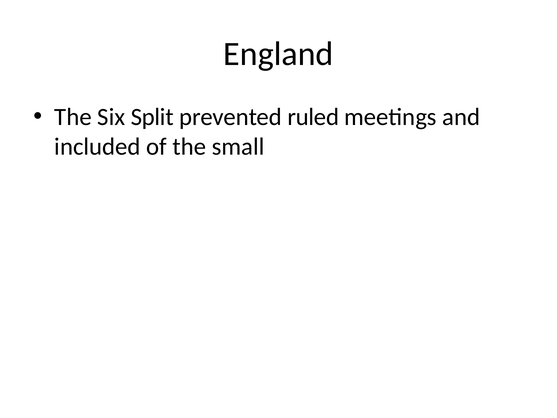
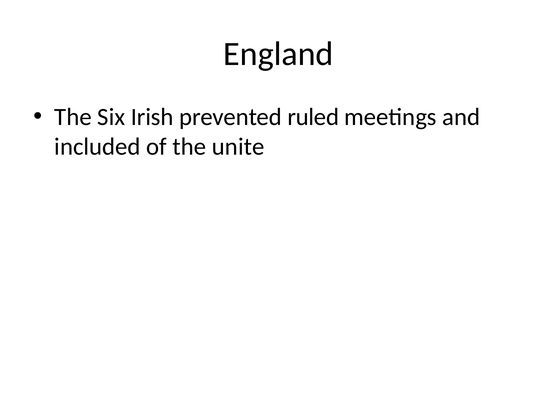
Split: Split -> Irish
small: small -> unite
